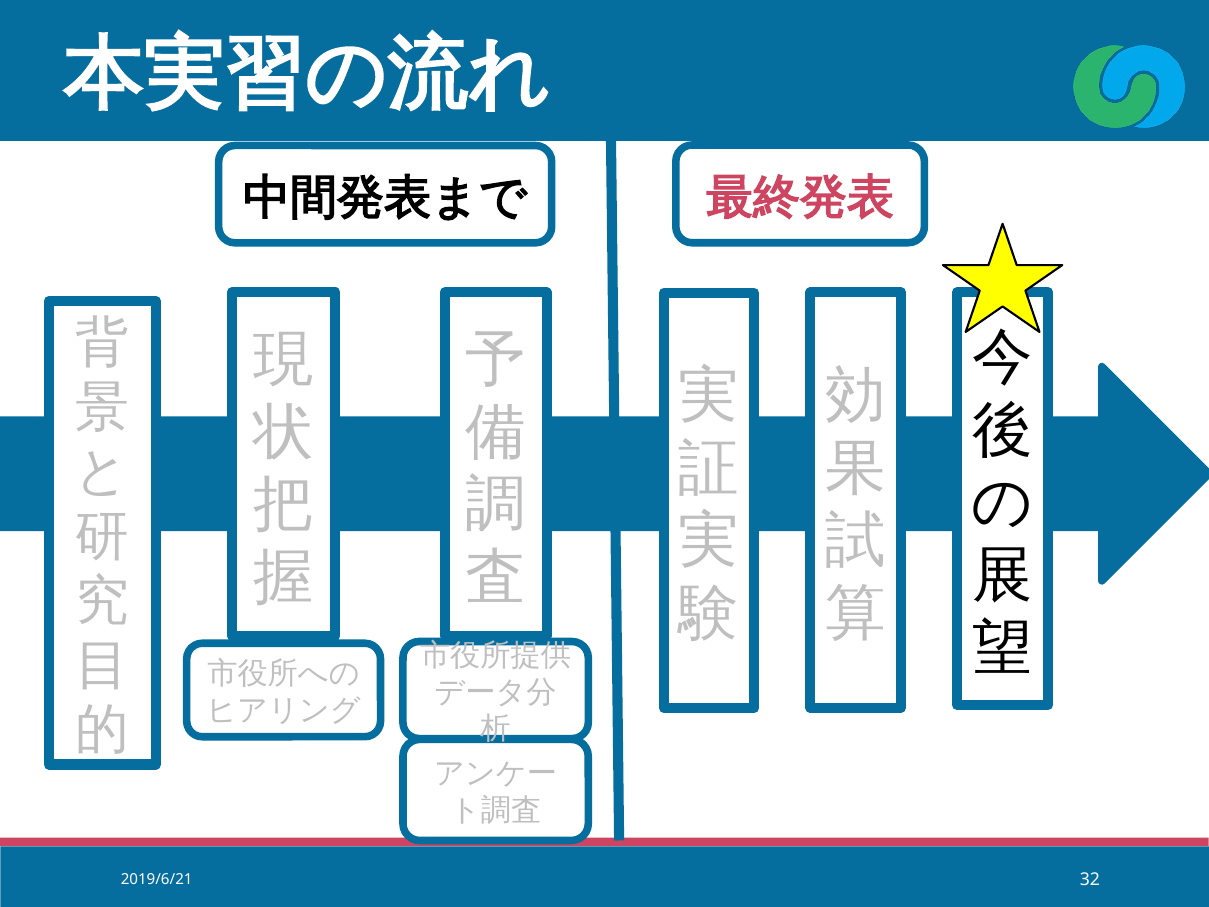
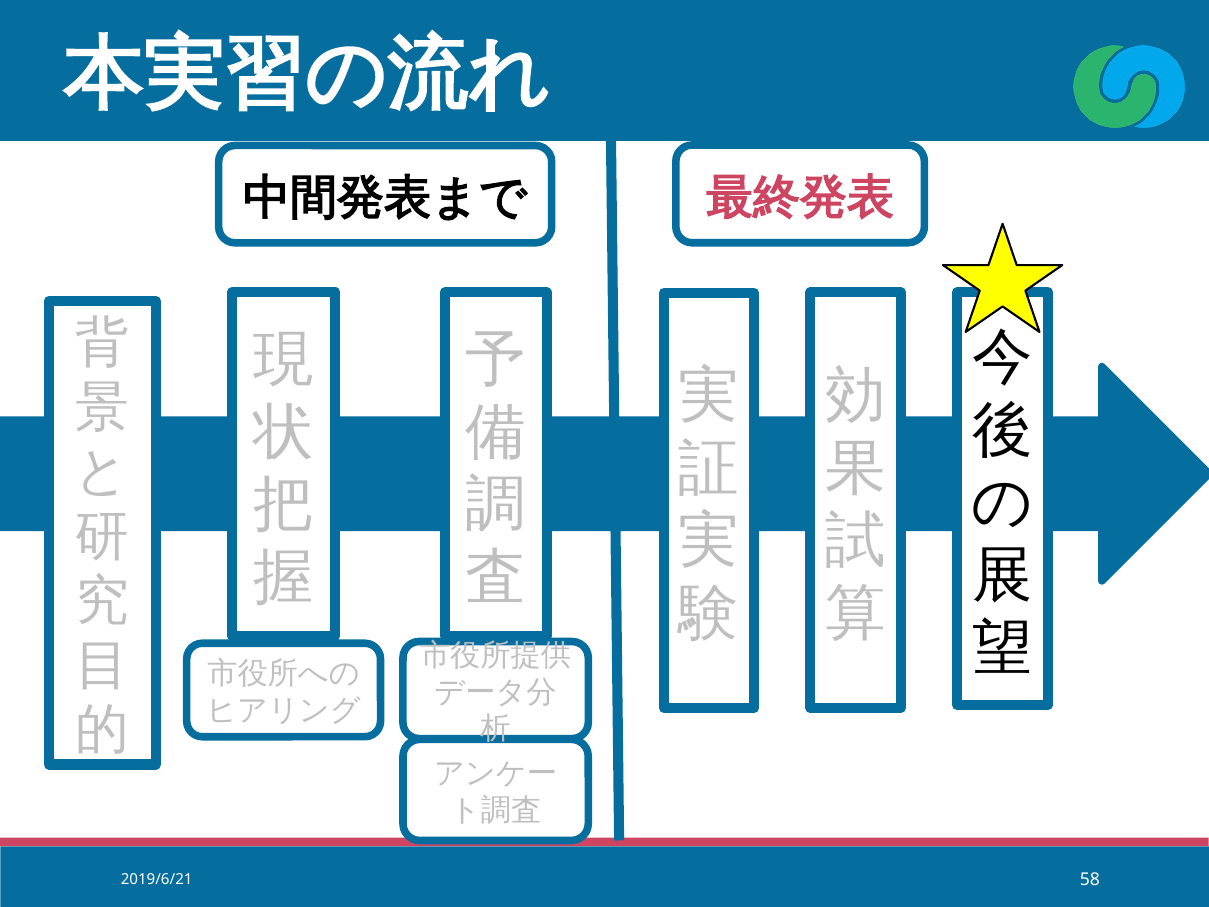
32: 32 -> 58
